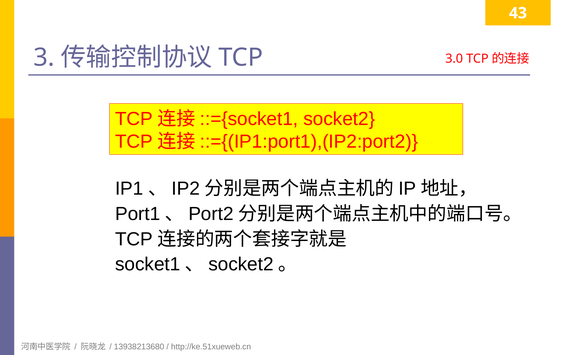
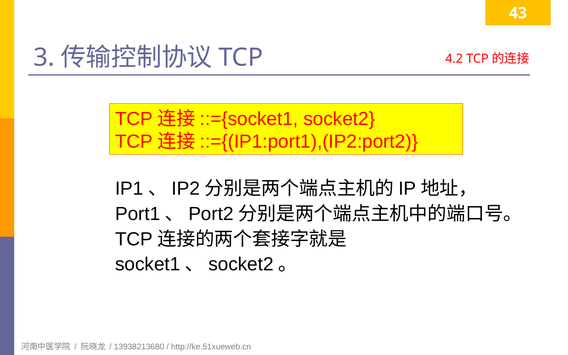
3.0: 3.0 -> 4.2
